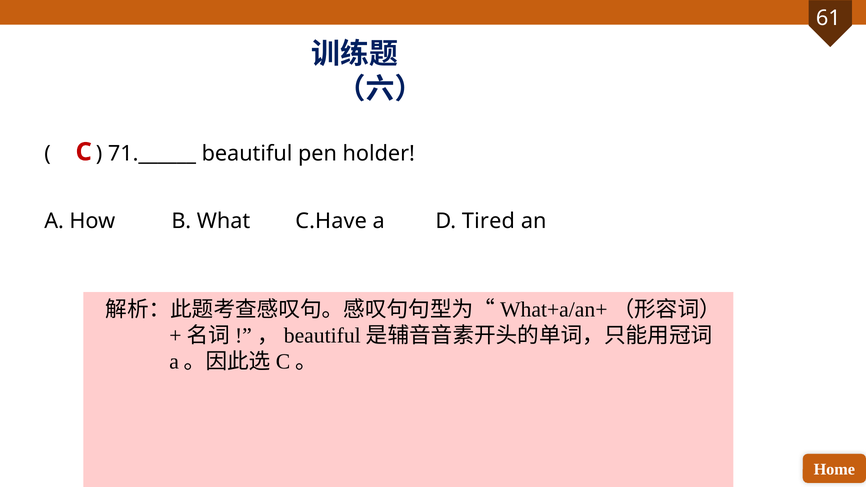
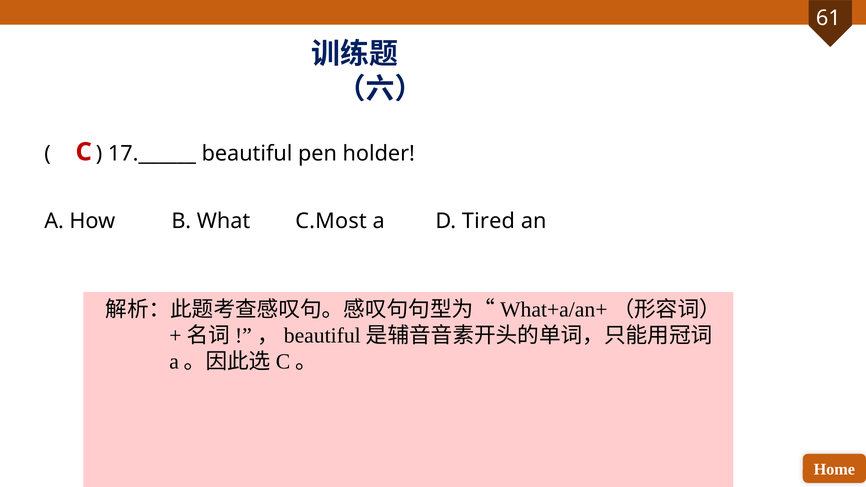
71.______: 71.______ -> 17.______
C.Have: C.Have -> C.Most
